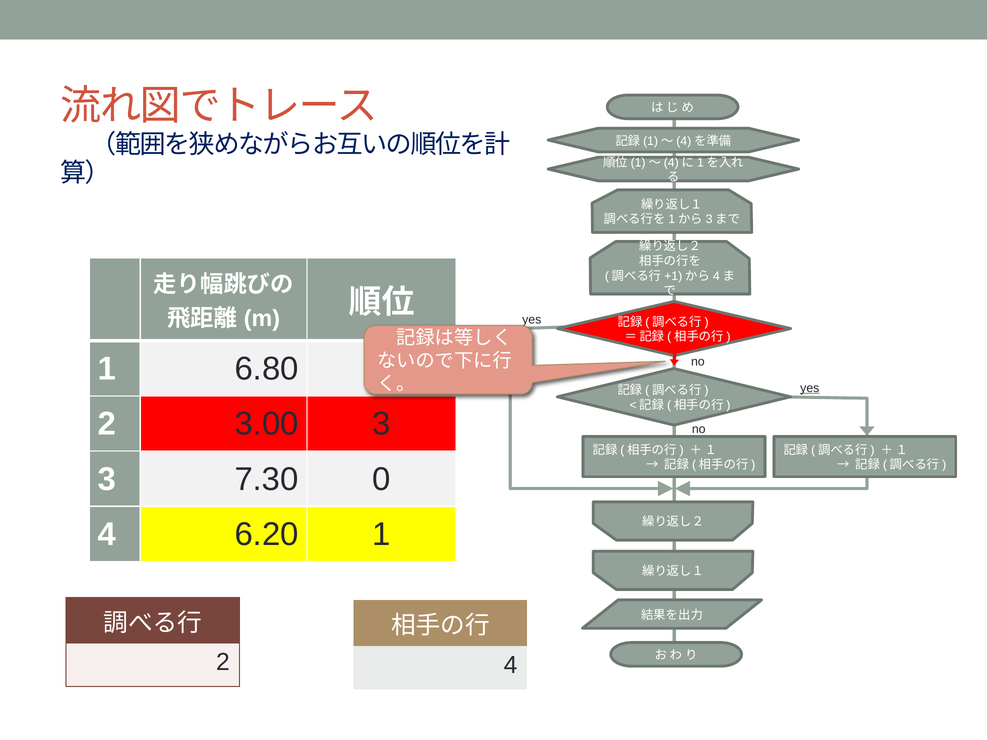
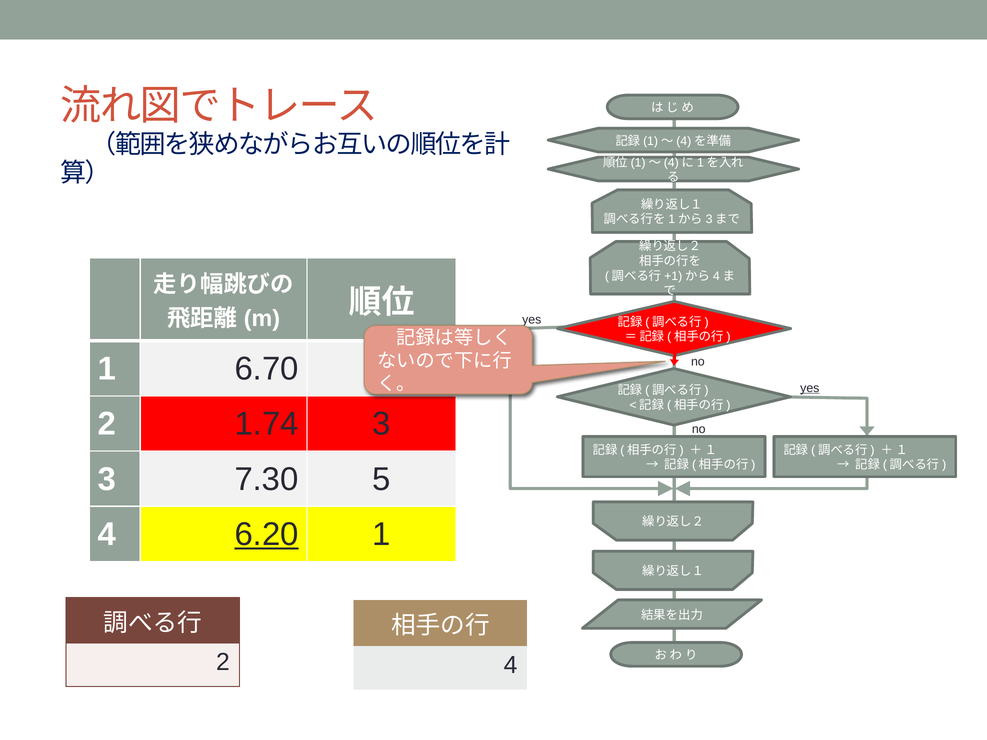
6.80: 6.80 -> 6.70
3.00: 3.00 -> 1.74
0: 0 -> 5
6.20 underline: none -> present
